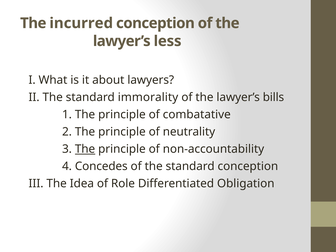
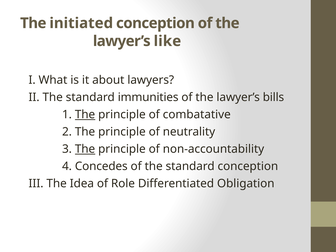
incurred: incurred -> initiated
less: less -> like
immorality: immorality -> immunities
The at (85, 115) underline: none -> present
